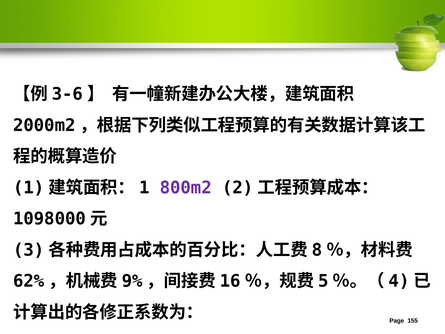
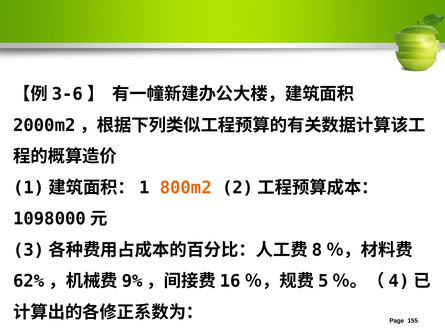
800m2 colour: purple -> orange
